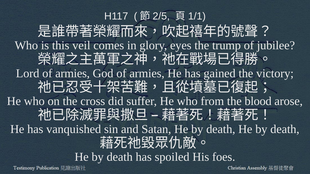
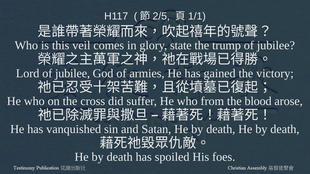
eyes: eyes -> state
Lord of armies: armies -> jubilee
